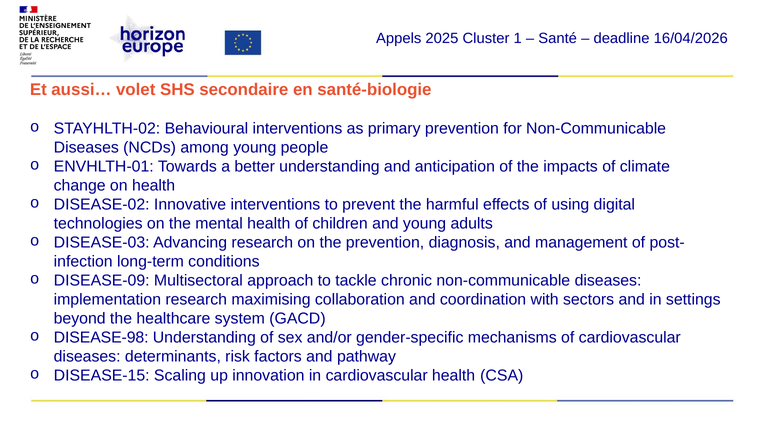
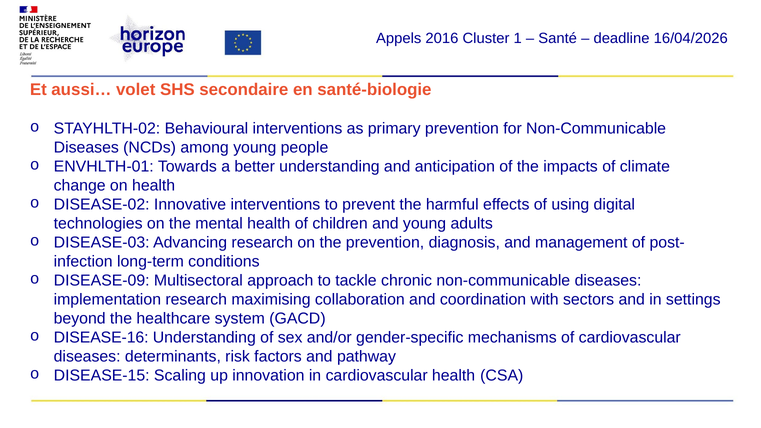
2025: 2025 -> 2016
DISEASE-98: DISEASE-98 -> DISEASE-16
